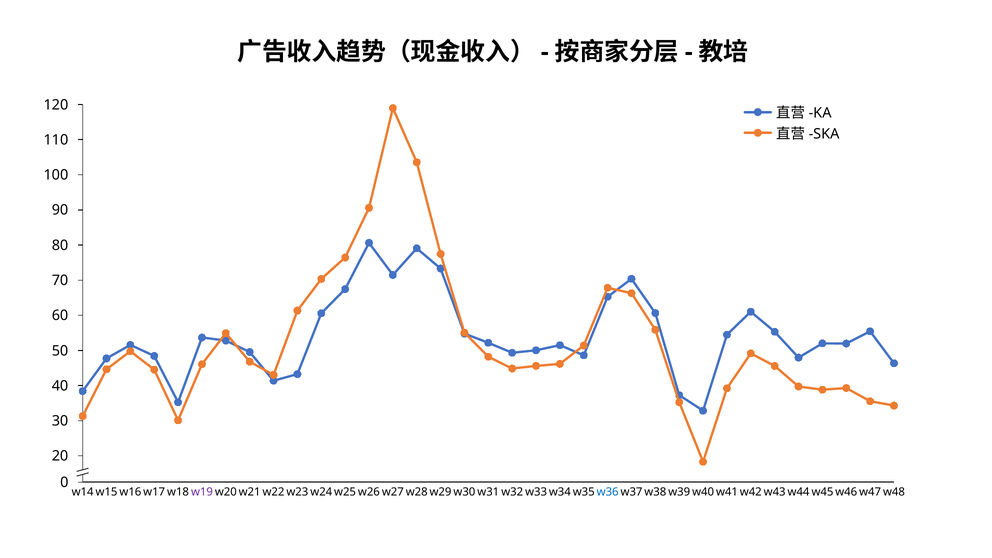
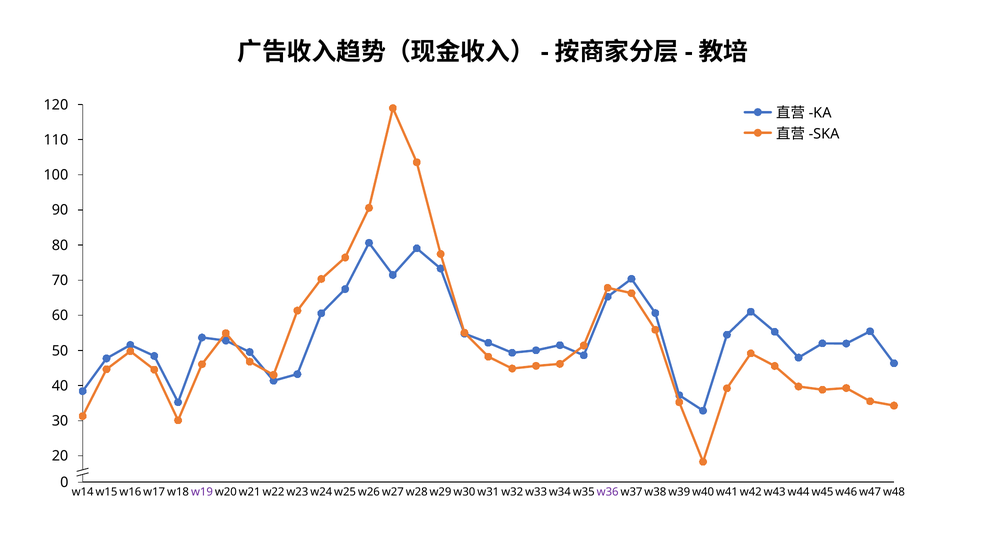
w36 colour: blue -> purple
